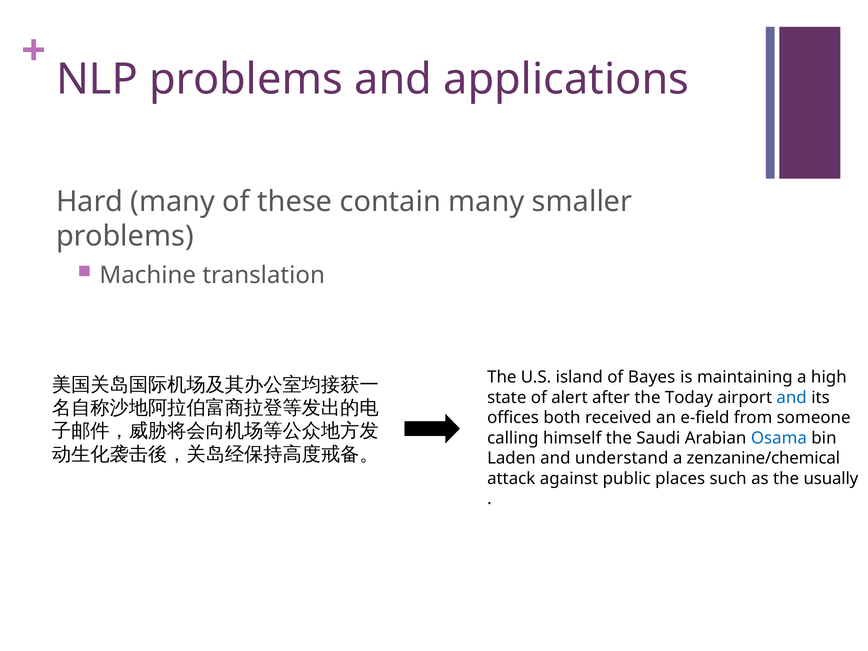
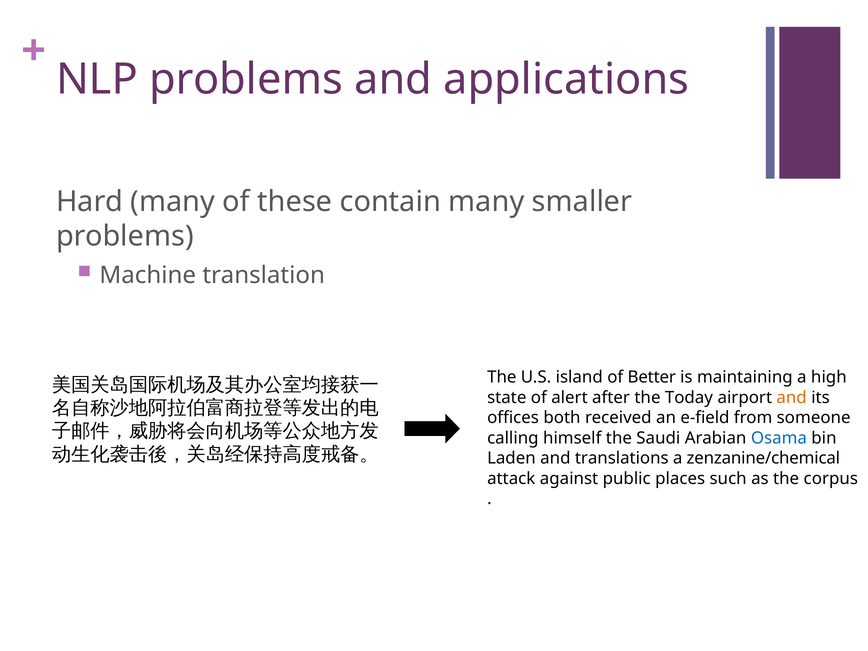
Bayes: Bayes -> Better
and at (792, 398) colour: blue -> orange
understand: understand -> translations
usually: usually -> corpus
